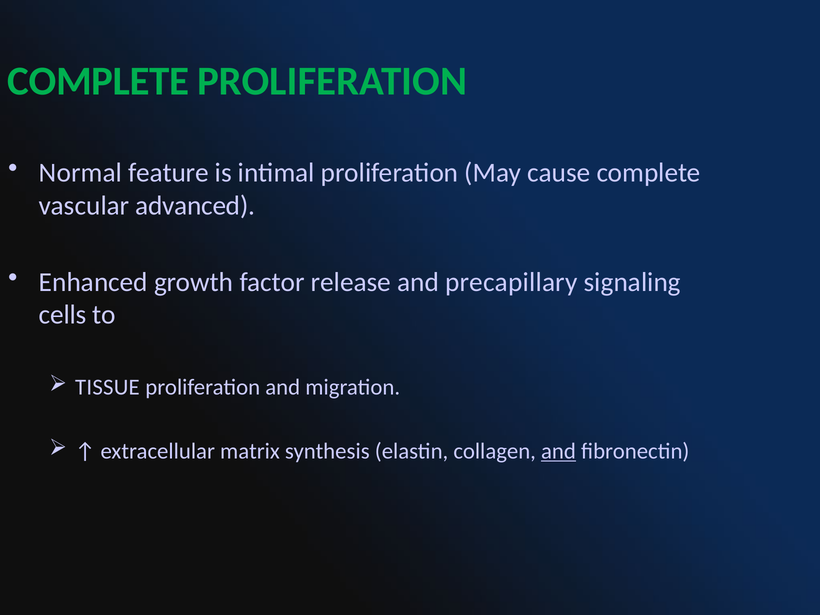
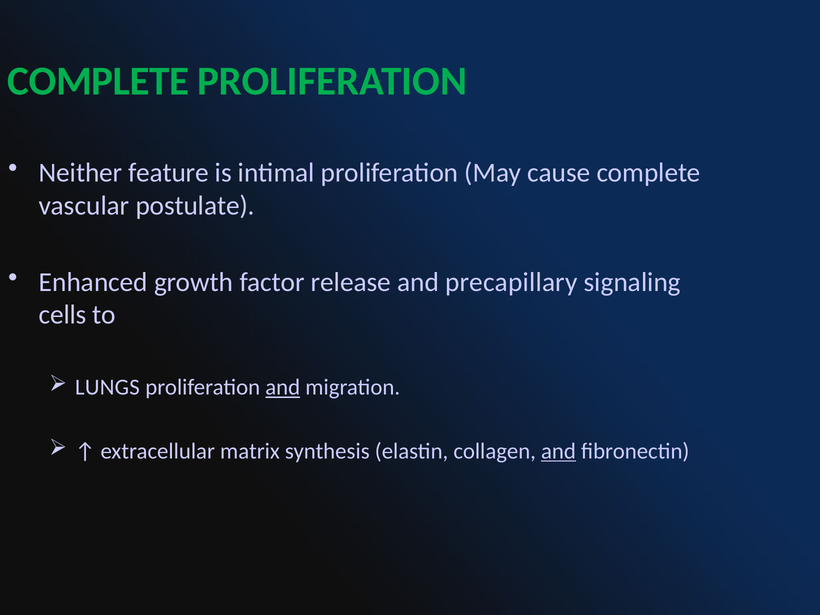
Normal: Normal -> Neither
advanced: advanced -> postulate
TISSUE: TISSUE -> LUNGS
and at (283, 387) underline: none -> present
